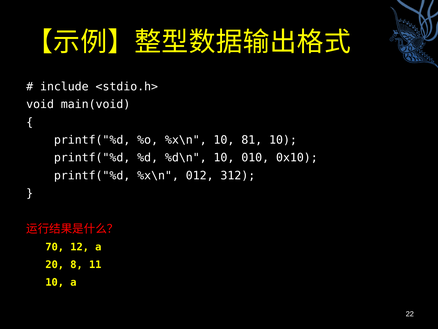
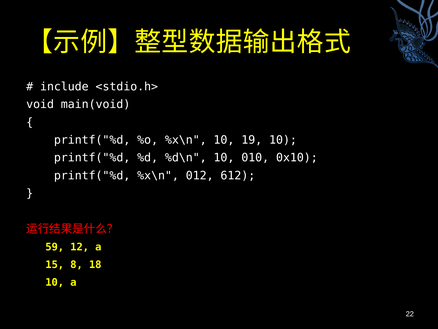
81: 81 -> 19
312: 312 -> 612
70: 70 -> 59
20: 20 -> 15
11: 11 -> 18
